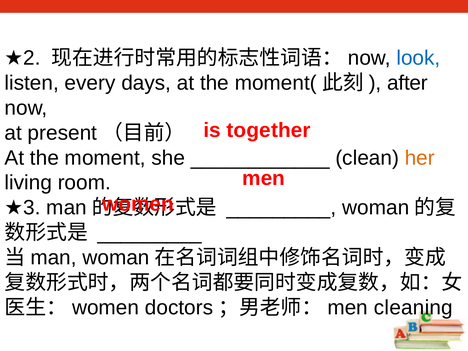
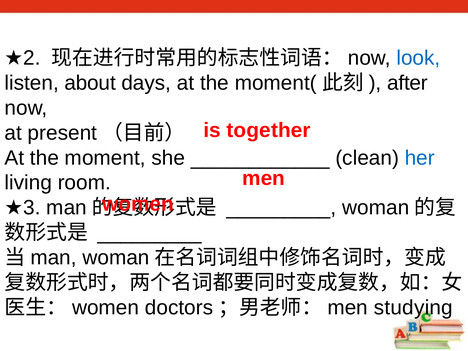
every: every -> about
her colour: orange -> blue
cleaning: cleaning -> studying
